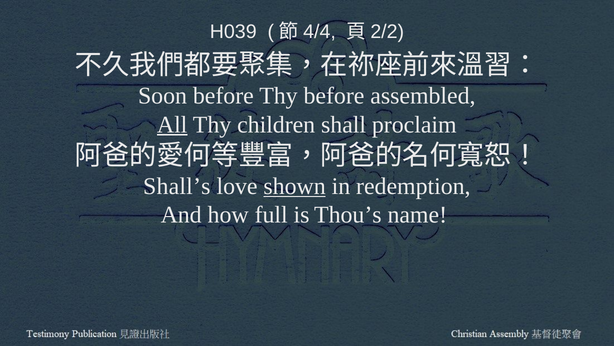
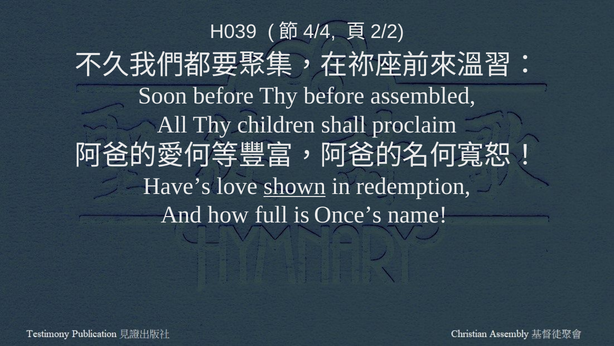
All underline: present -> none
Shall’s: Shall’s -> Have’s
Thou’s: Thou’s -> Once’s
